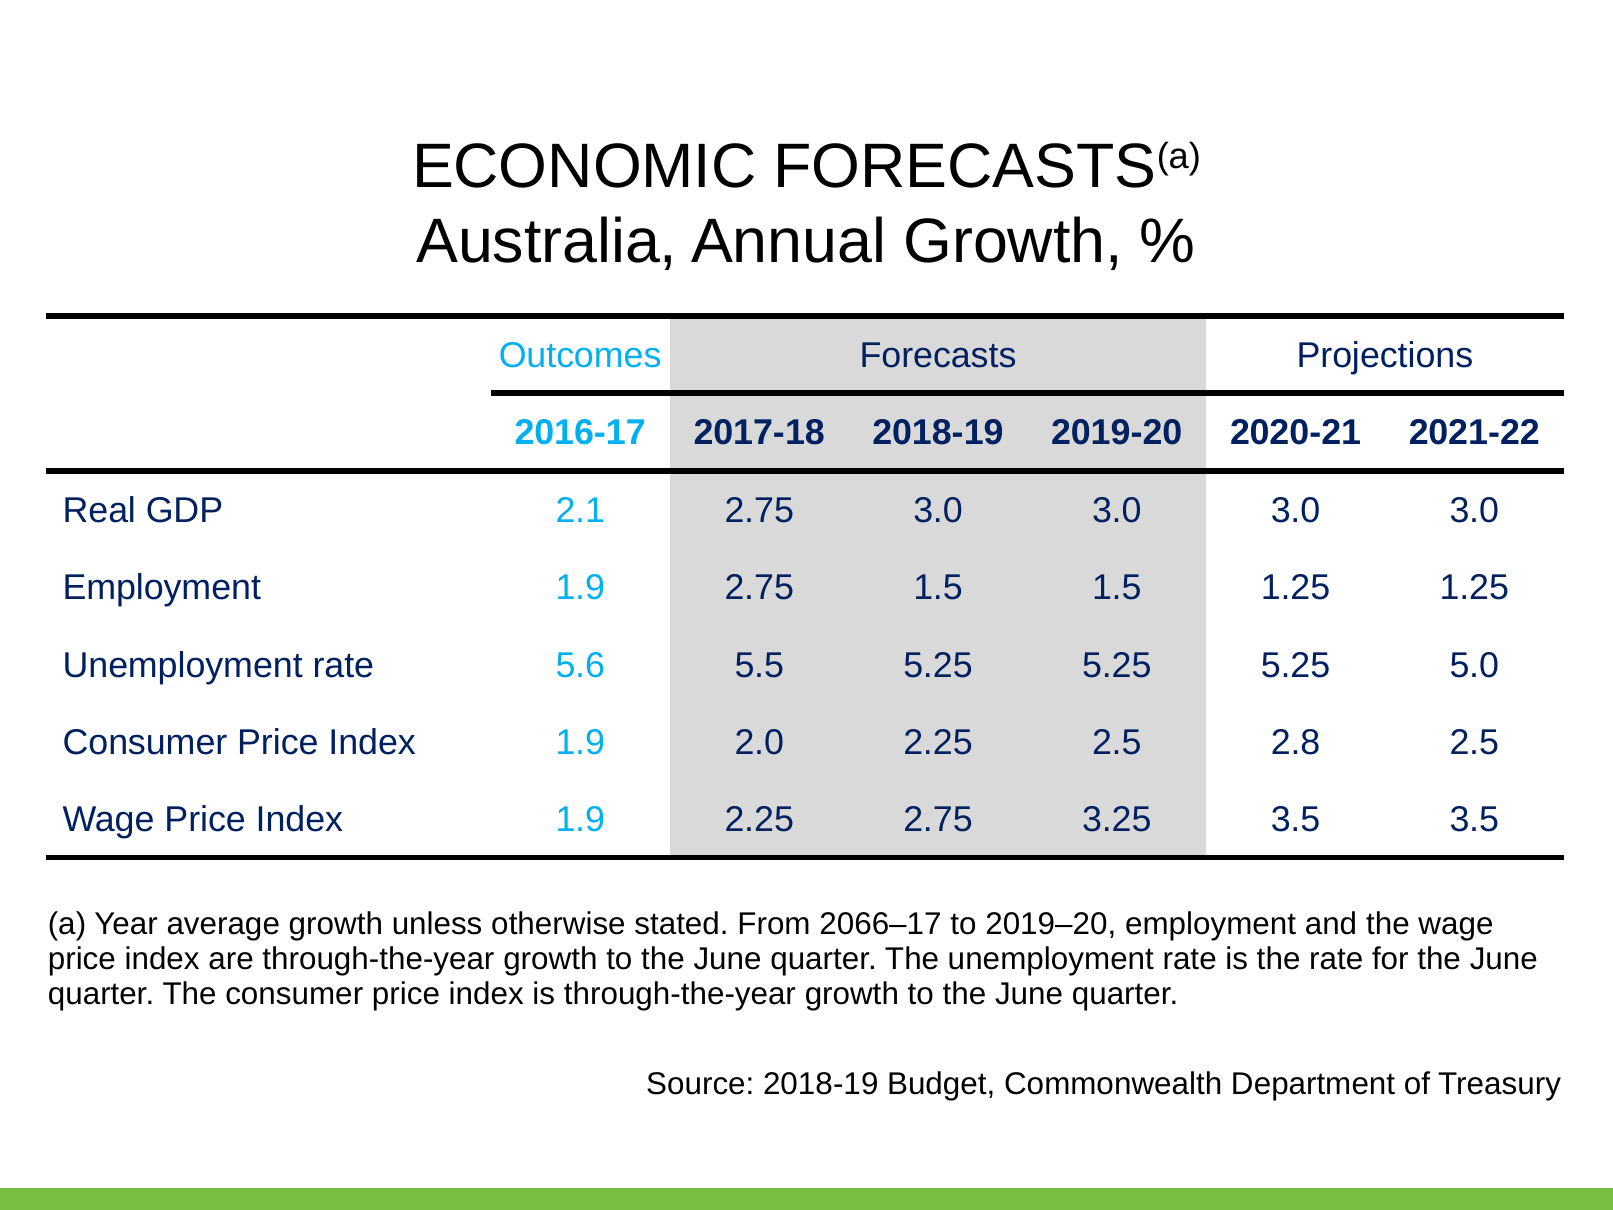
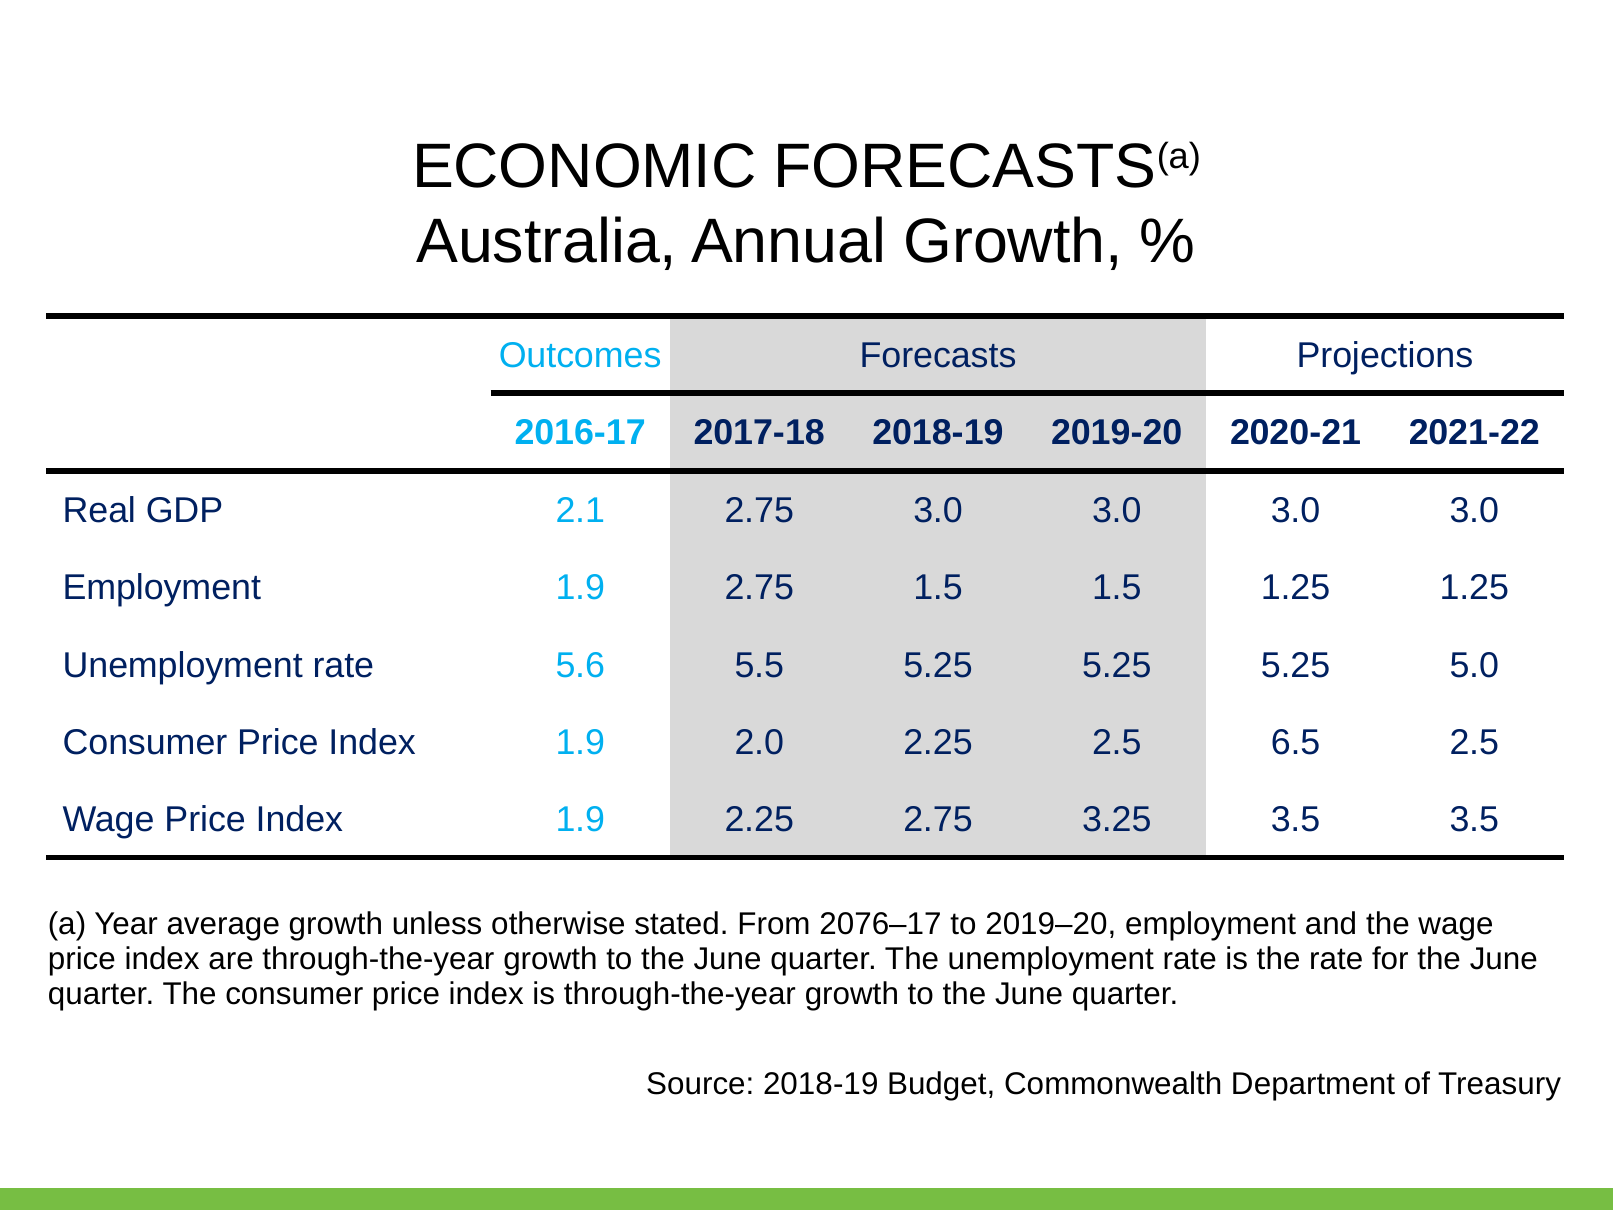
2.8: 2.8 -> 6.5
2066–17: 2066–17 -> 2076–17
